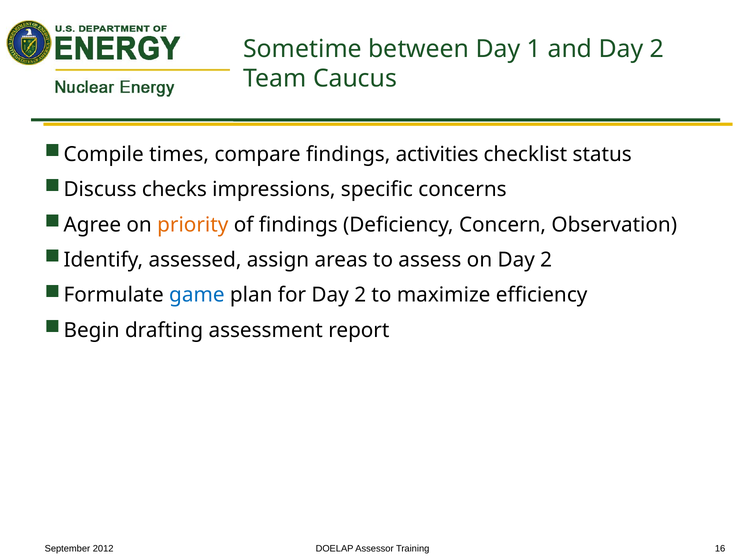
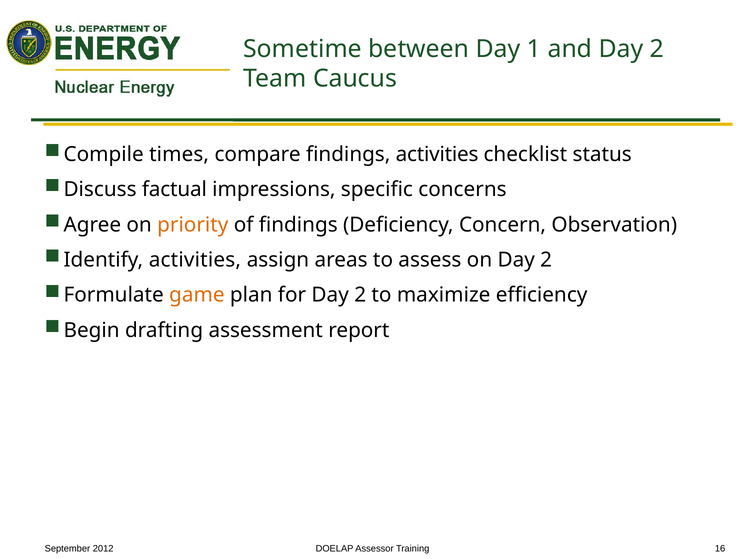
checks: checks -> factual
Identify assessed: assessed -> activities
game colour: blue -> orange
